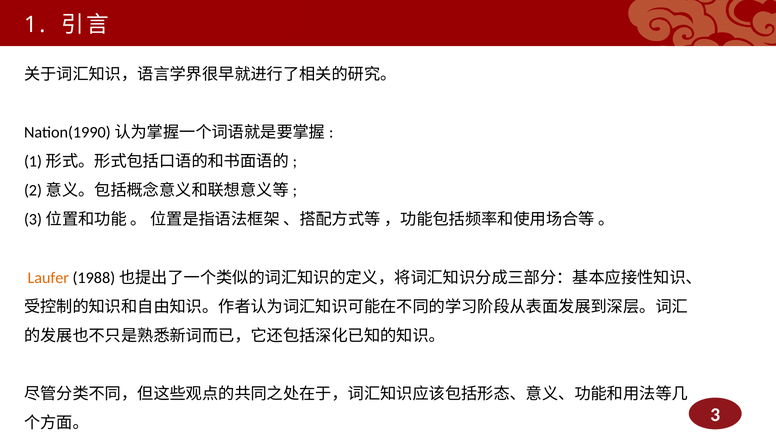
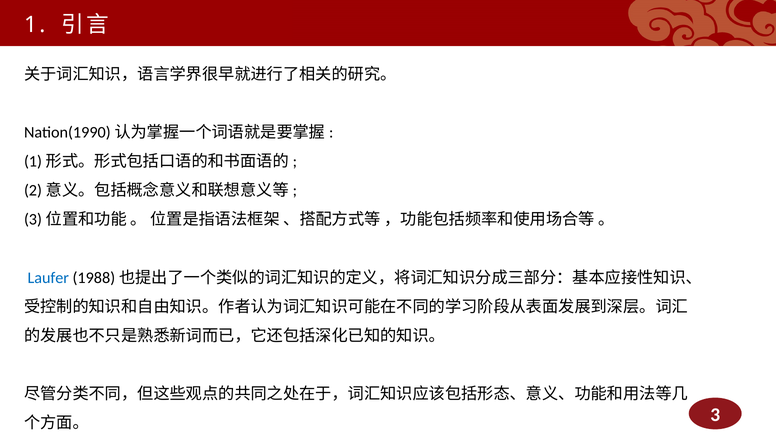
Laufer colour: orange -> blue
